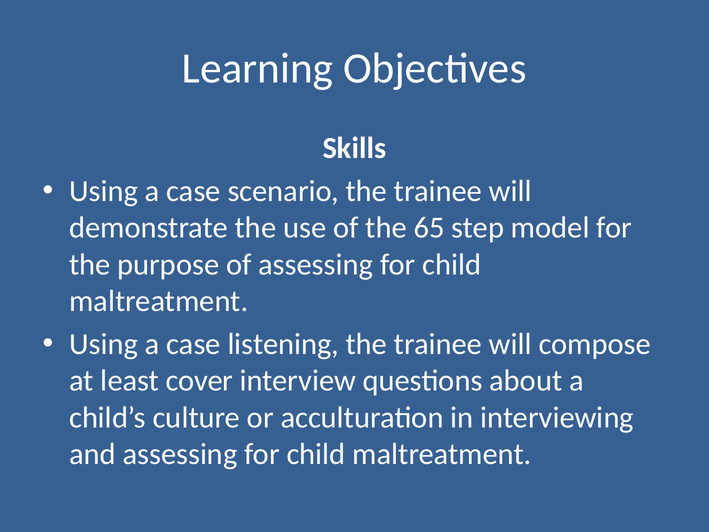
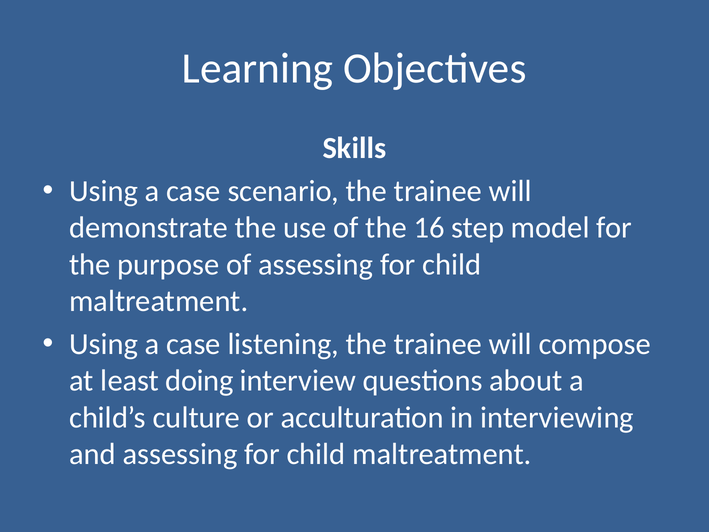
65: 65 -> 16
cover: cover -> doing
